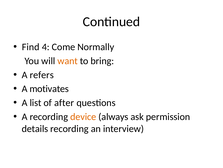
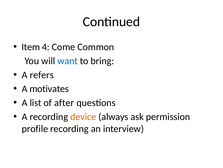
Find: Find -> Item
Normally: Normally -> Common
want colour: orange -> blue
details: details -> profile
